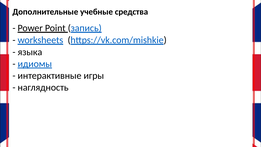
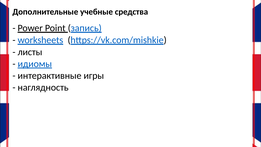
языка: языка -> листы
